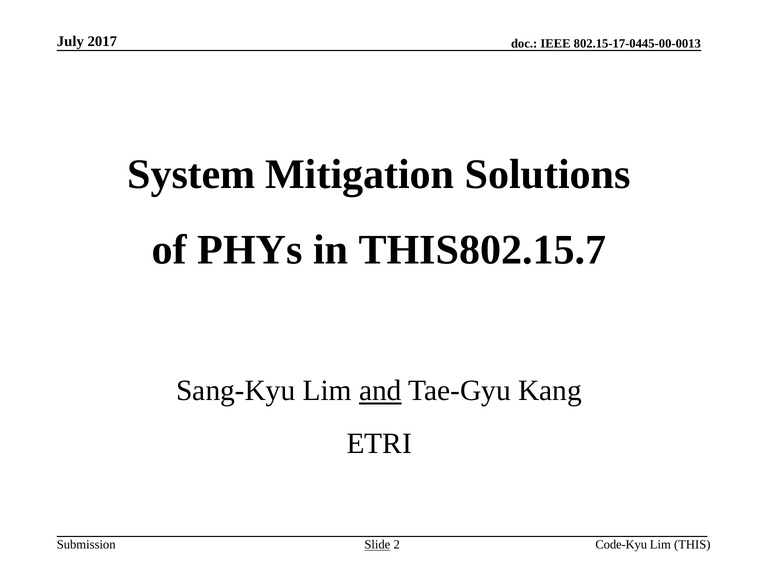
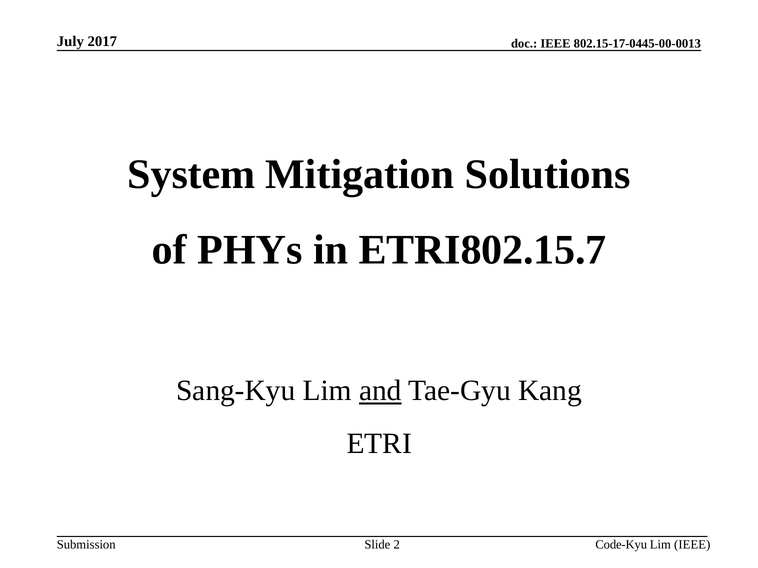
THIS802.15.7: THIS802.15.7 -> ETRI802.15.7
Lim THIS: THIS -> IEEE
Slide underline: present -> none
